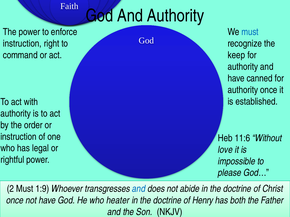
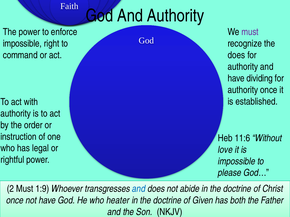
must at (250, 32) colour: blue -> purple
instruction at (22, 44): instruction -> impossible
keep at (236, 55): keep -> does
canned: canned -> dividing
Henry: Henry -> Given
